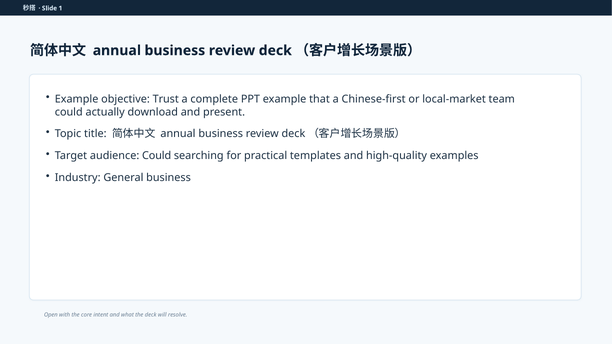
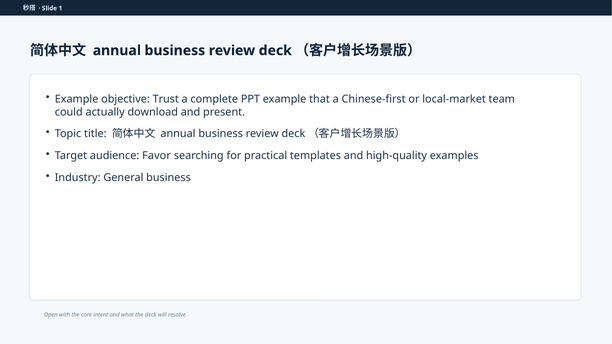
audience Could: Could -> Favor
